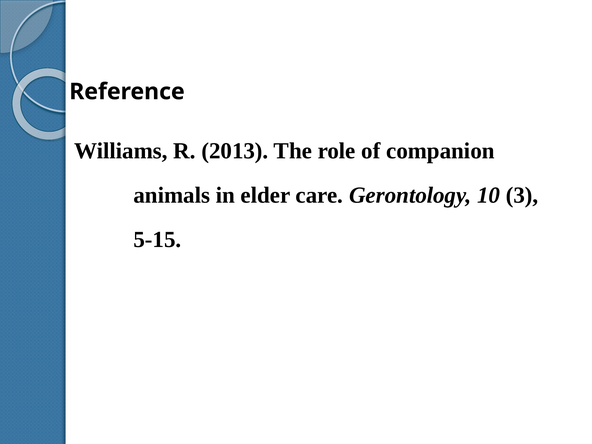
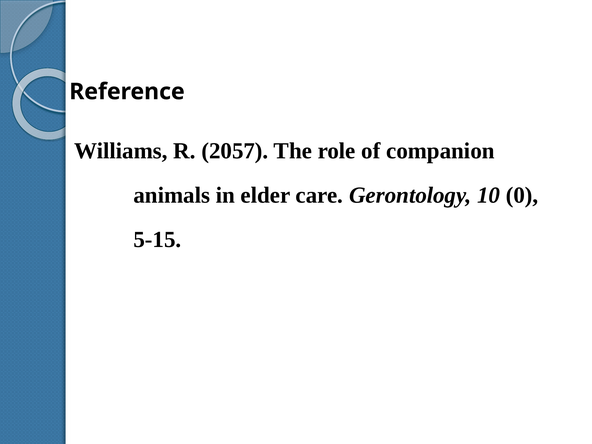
2013: 2013 -> 2057
3: 3 -> 0
